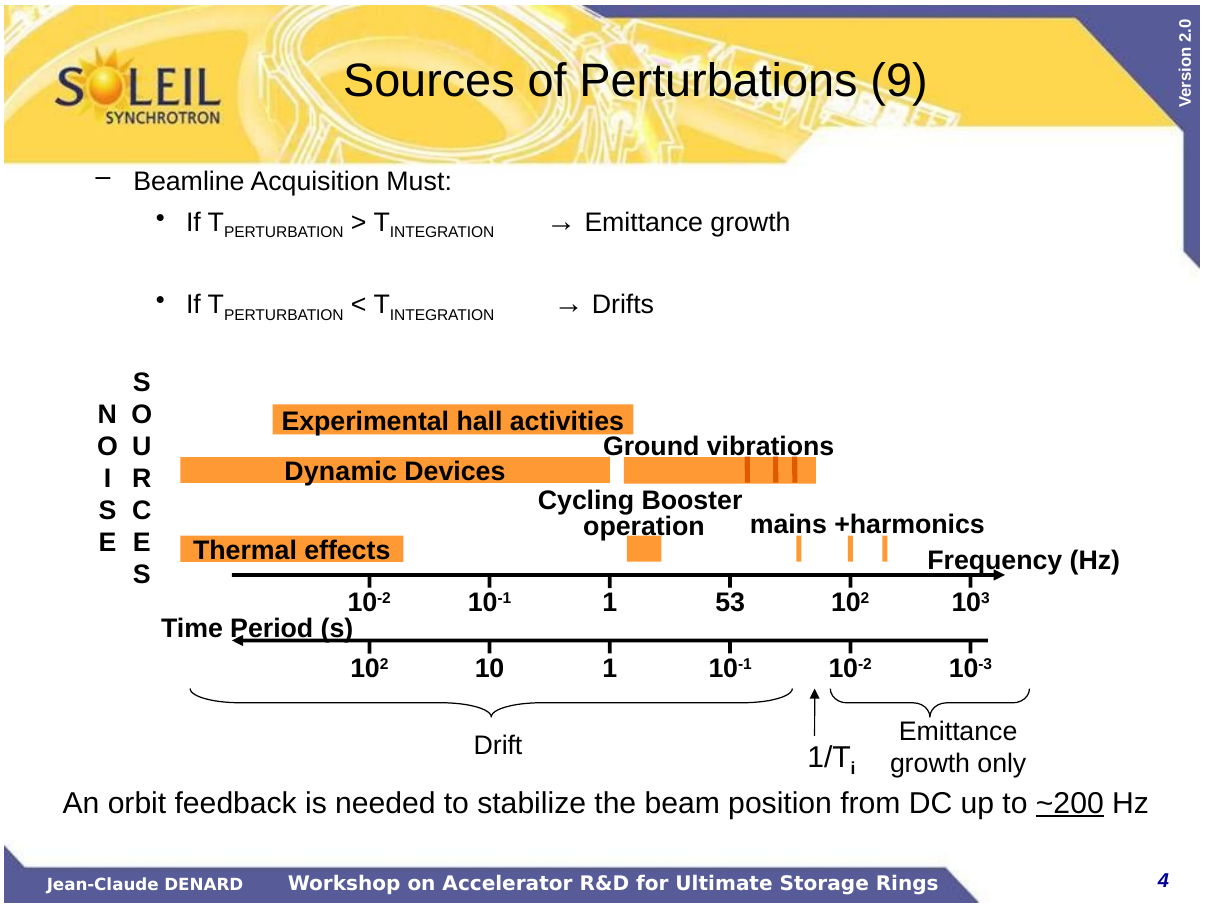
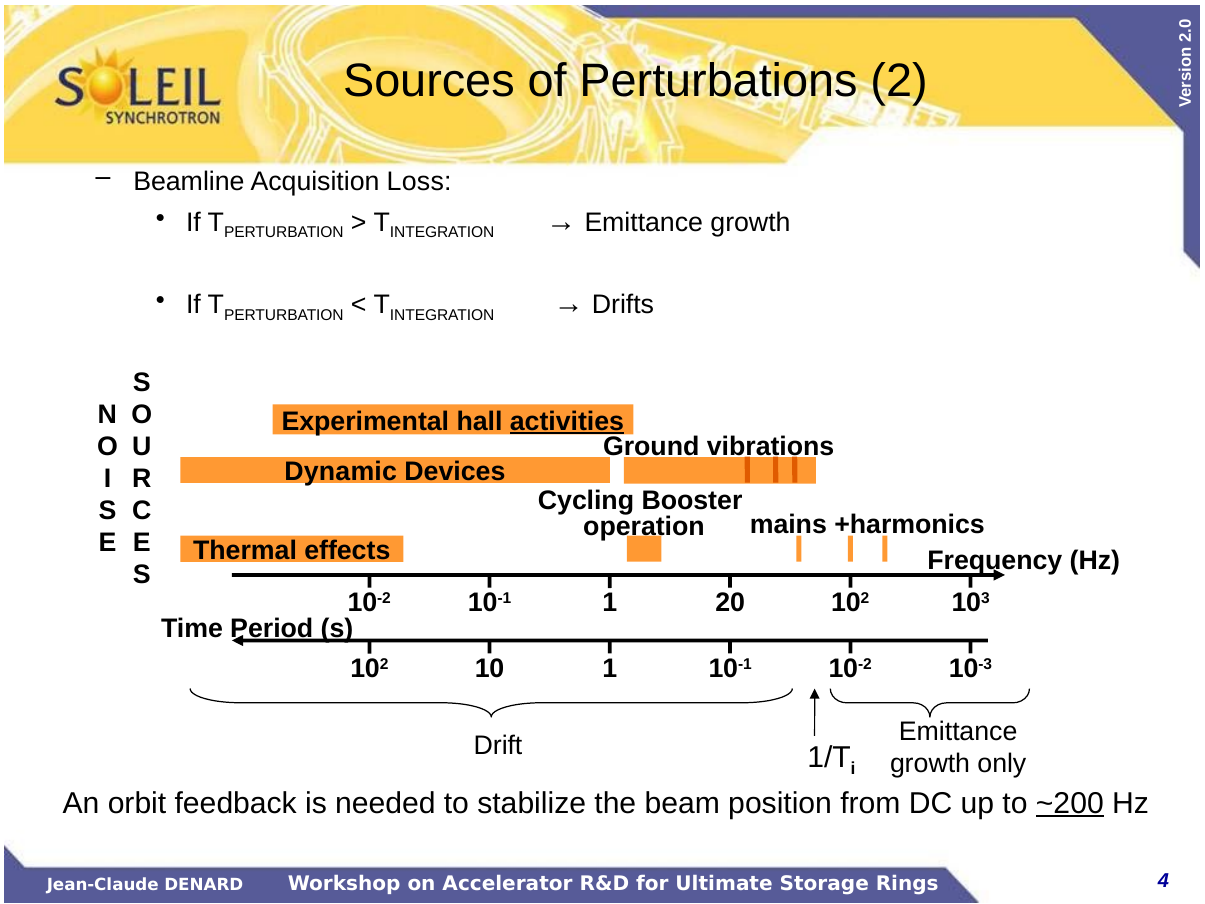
Perturbations 9: 9 -> 2
Must: Must -> Loss
activities underline: none -> present
53: 53 -> 20
